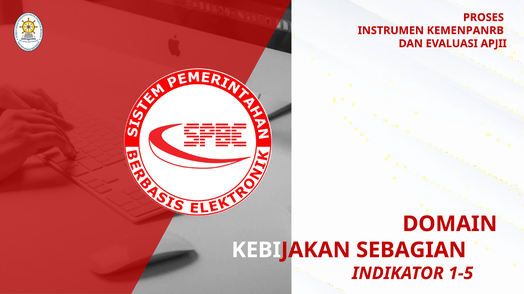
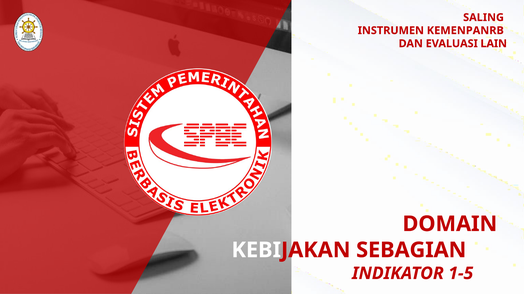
PROSES: PROSES -> SALING
APJII: APJII -> LAIN
